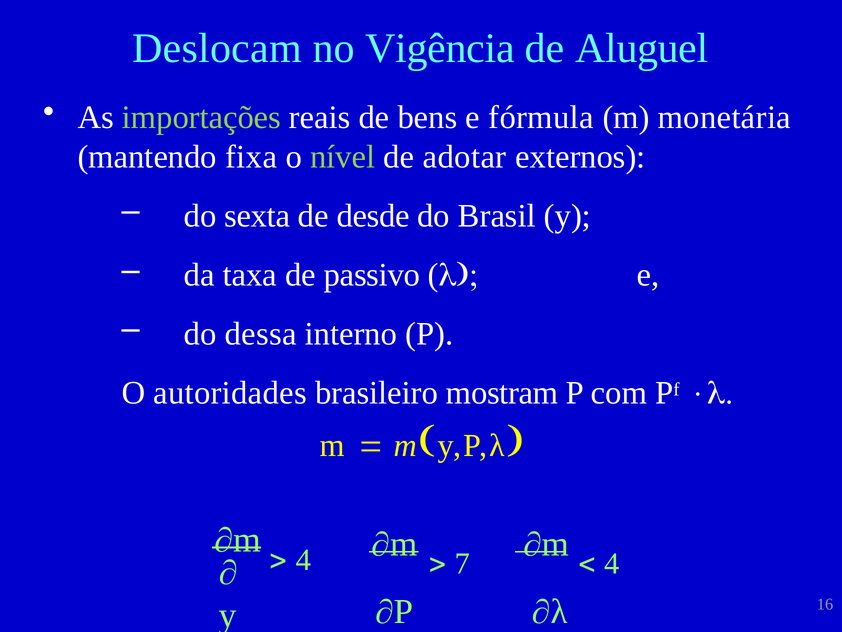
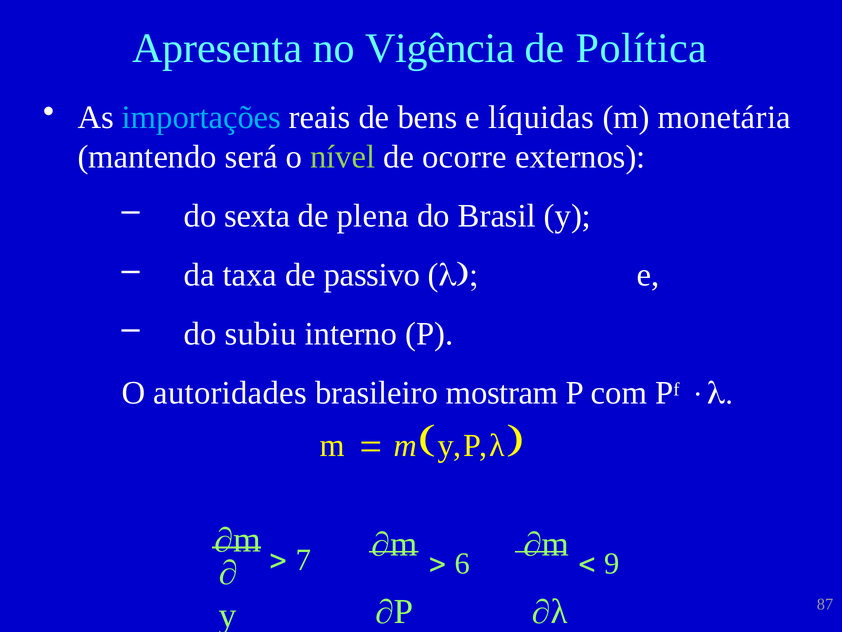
Deslocam: Deslocam -> Apresenta
Aluguel: Aluguel -> Política
importações colour: light green -> light blue
fórmula: fórmula -> líquidas
fixa: fixa -> será
adotar: adotar -> ocorre
desde: desde -> plena
dessa: dessa -> subiu
4 at (303, 560): 4 -> 7
7: 7 -> 6
4 at (612, 563): 4 -> 9
16: 16 -> 87
